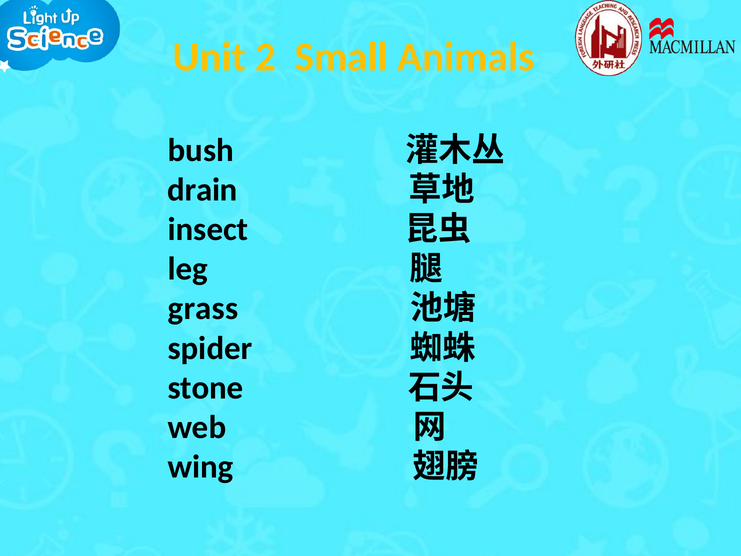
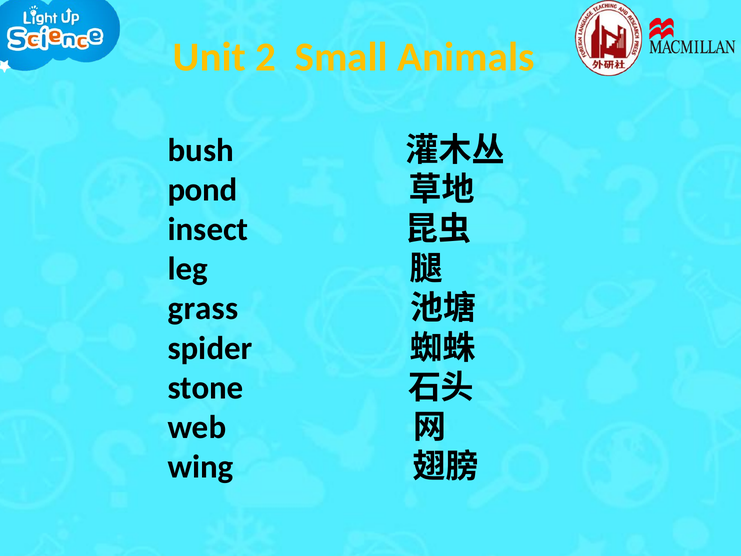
drain: drain -> pond
